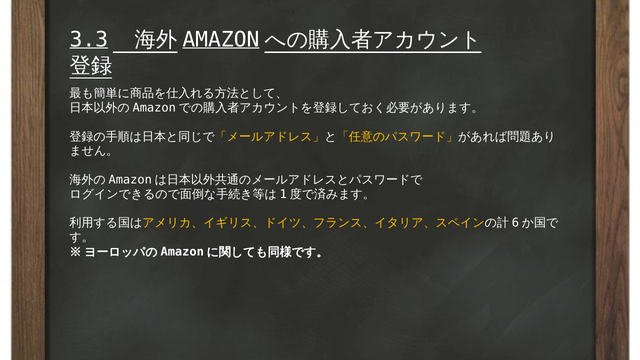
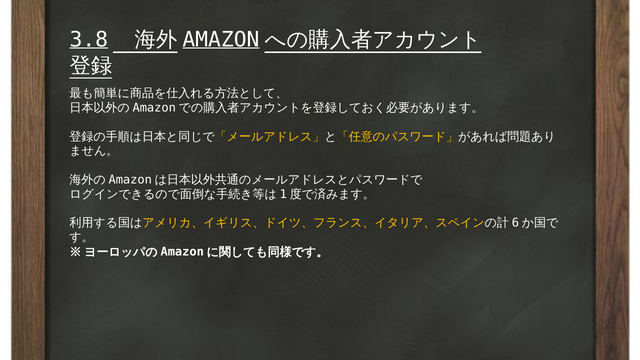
3.3: 3.3 -> 3.8
